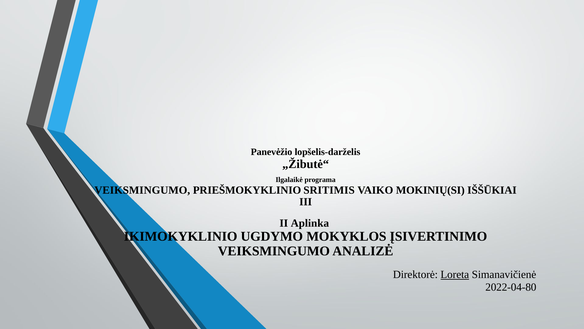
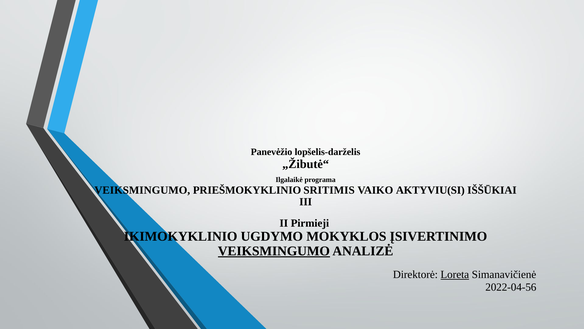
MOKINIŲ(SI: MOKINIŲ(SI -> AKTYVIU(SI
Aplinka: Aplinka -> Pirmieji
VEIKSMINGUMO at (274, 251) underline: none -> present
2022-04-80: 2022-04-80 -> 2022-04-56
